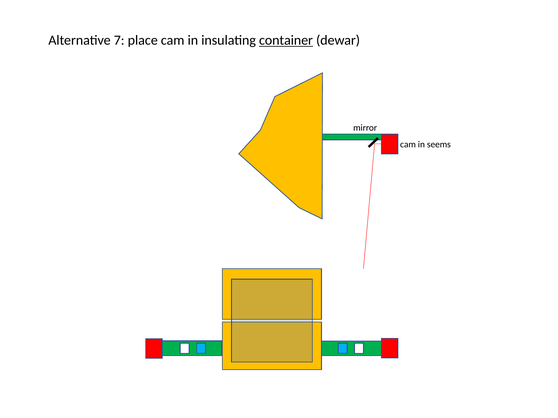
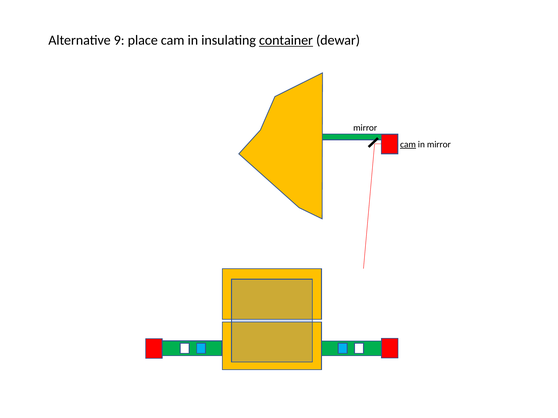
7: 7 -> 9
cam at (408, 144) underline: none -> present
in seems: seems -> mirror
